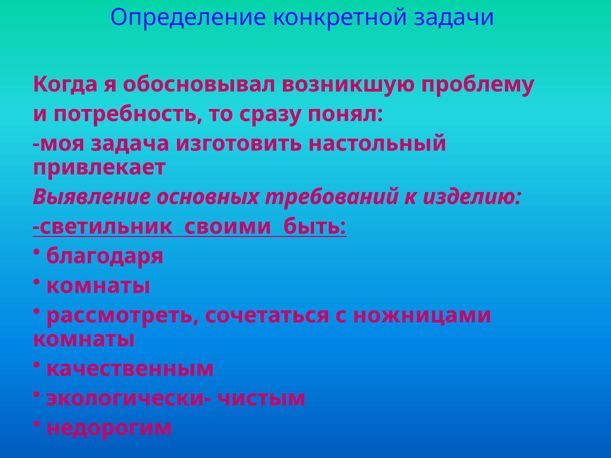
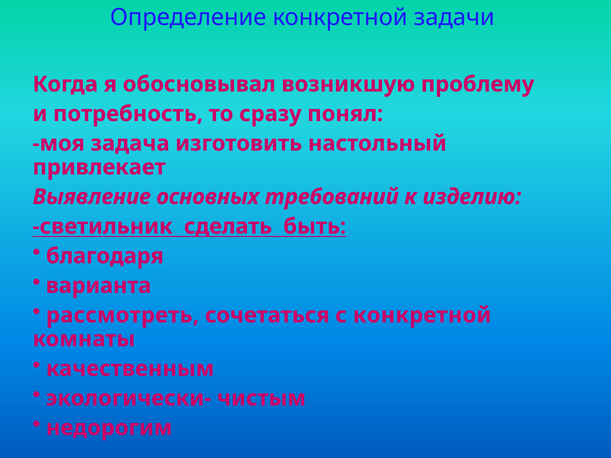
своими: своими -> сделать
комнаты at (98, 286): комнаты -> варианта
с ножницами: ножницами -> конкретной
